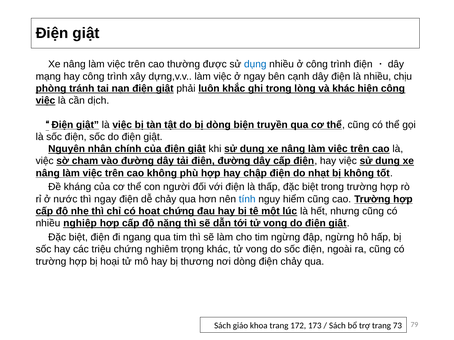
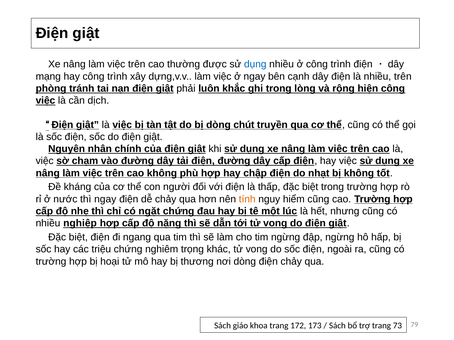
nhiều chịu: chịu -> trên
và khác: khác -> rộng
biện: biện -> chút
tính colour: blue -> orange
hoạt: hoạt -> ngặt
